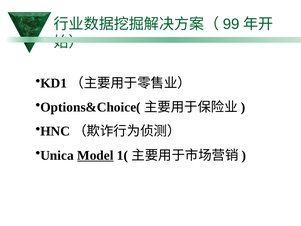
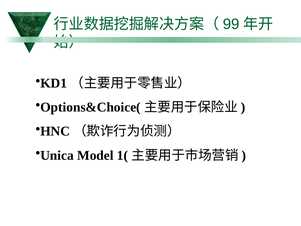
Model underline: present -> none
